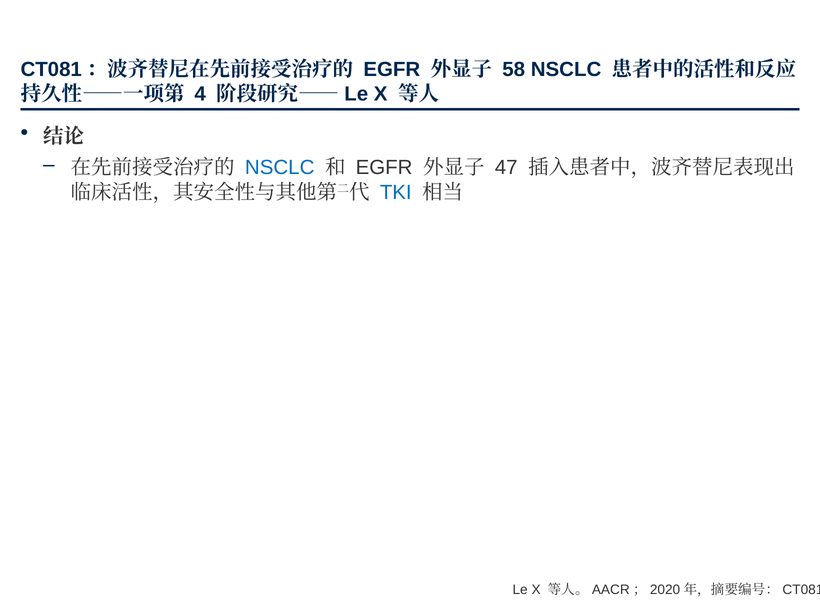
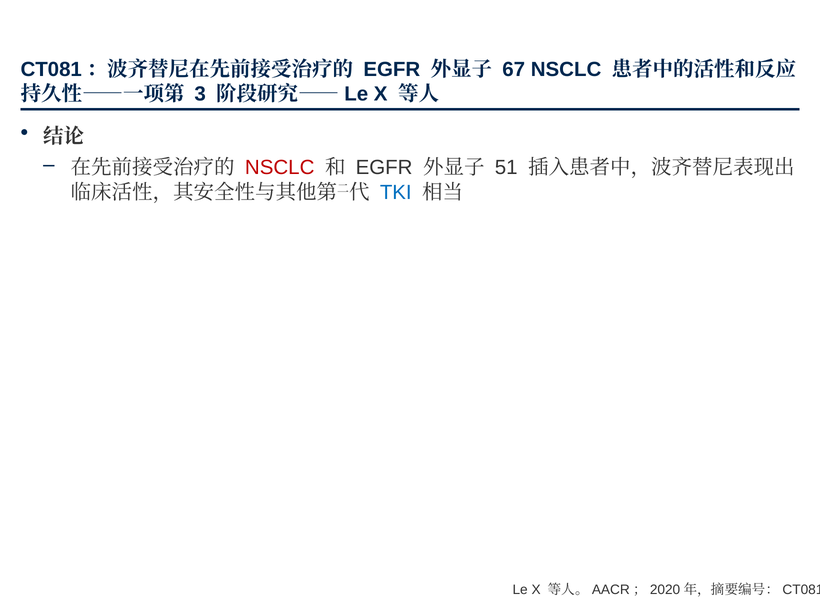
58: 58 -> 67
4: 4 -> 3
NSCLC at (280, 168) colour: blue -> red
47: 47 -> 51
